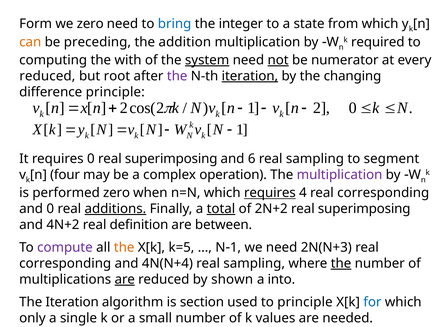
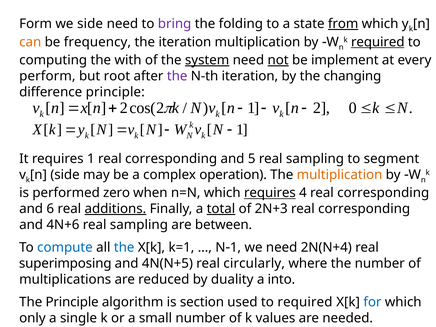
we zero: zero -> side
bring colour: blue -> purple
integer: integer -> folding
from underline: none -> present
required at (378, 42) underline: none -> present
preceding: preceding -> frequency
the addition: addition -> iteration
numerator: numerator -> implement
reduced at (47, 76): reduced -> perform
iteration at (250, 76) underline: present -> none
requires 0: 0 -> 1
superimposing at (171, 159): superimposing -> corresponding
6: 6 -> 5
four at (65, 175): four -> side
multiplication at (340, 175) colour: purple -> orange
and 0: 0 -> 6
2N+2: 2N+2 -> 2N+3
superimposing at (364, 209): superimposing -> corresponding
4N+2: 4N+2 -> 4N+6
definition at (139, 225): definition -> sampling
compute colour: purple -> blue
the at (124, 247) colour: orange -> blue
k=5: k=5 -> k=1
2N(N+3: 2N(N+3 -> 2N(N+4
corresponding at (65, 263): corresponding -> superimposing
4N(N+4: 4N(N+4 -> 4N(N+5
sampling at (254, 263): sampling -> circularly
the at (341, 263) underline: present -> none
are at (125, 279) underline: present -> none
shown: shown -> duality
The Iteration: Iteration -> Principle
to principle: principle -> required
